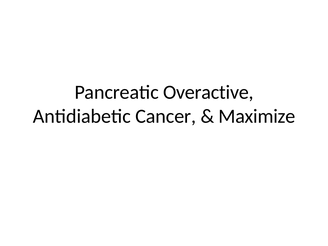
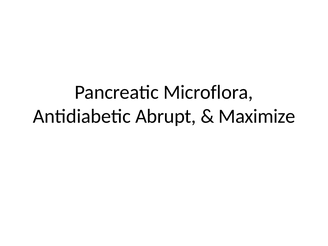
Overactive: Overactive -> Microflora
Cancer: Cancer -> Abrupt
